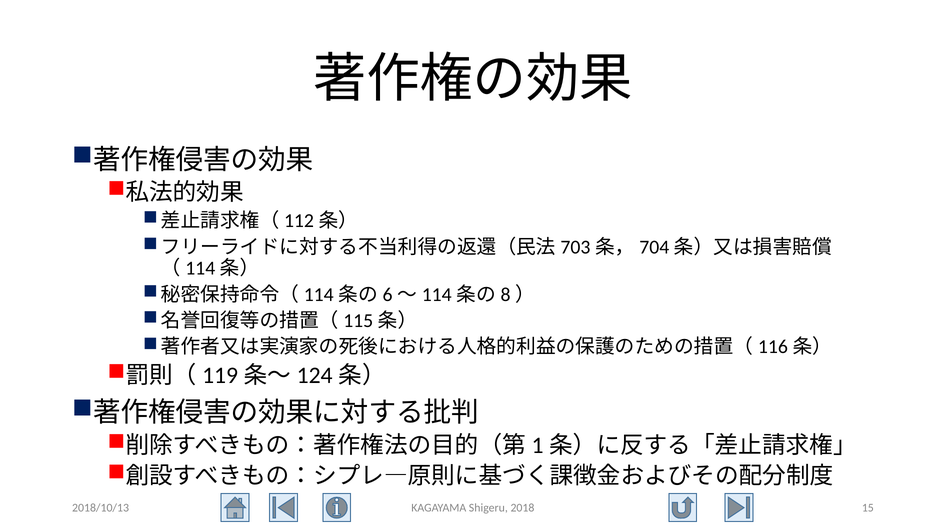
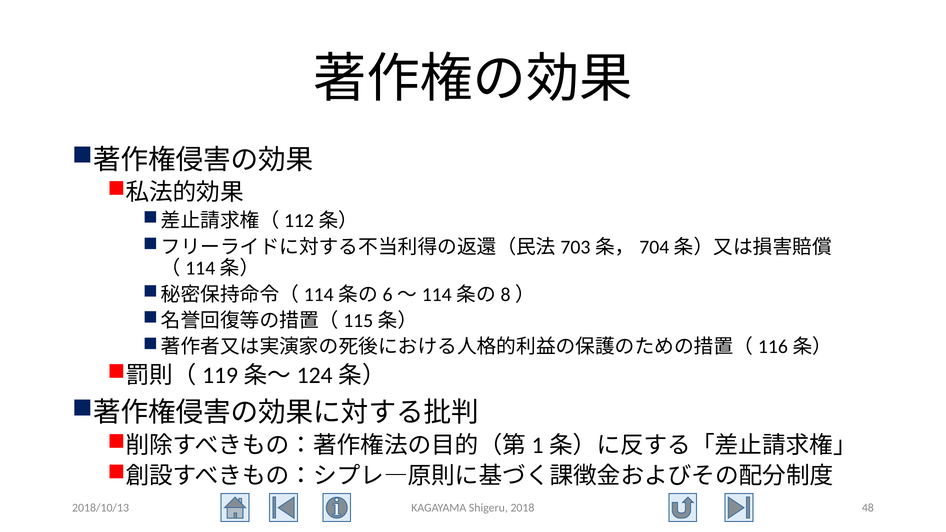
15: 15 -> 48
